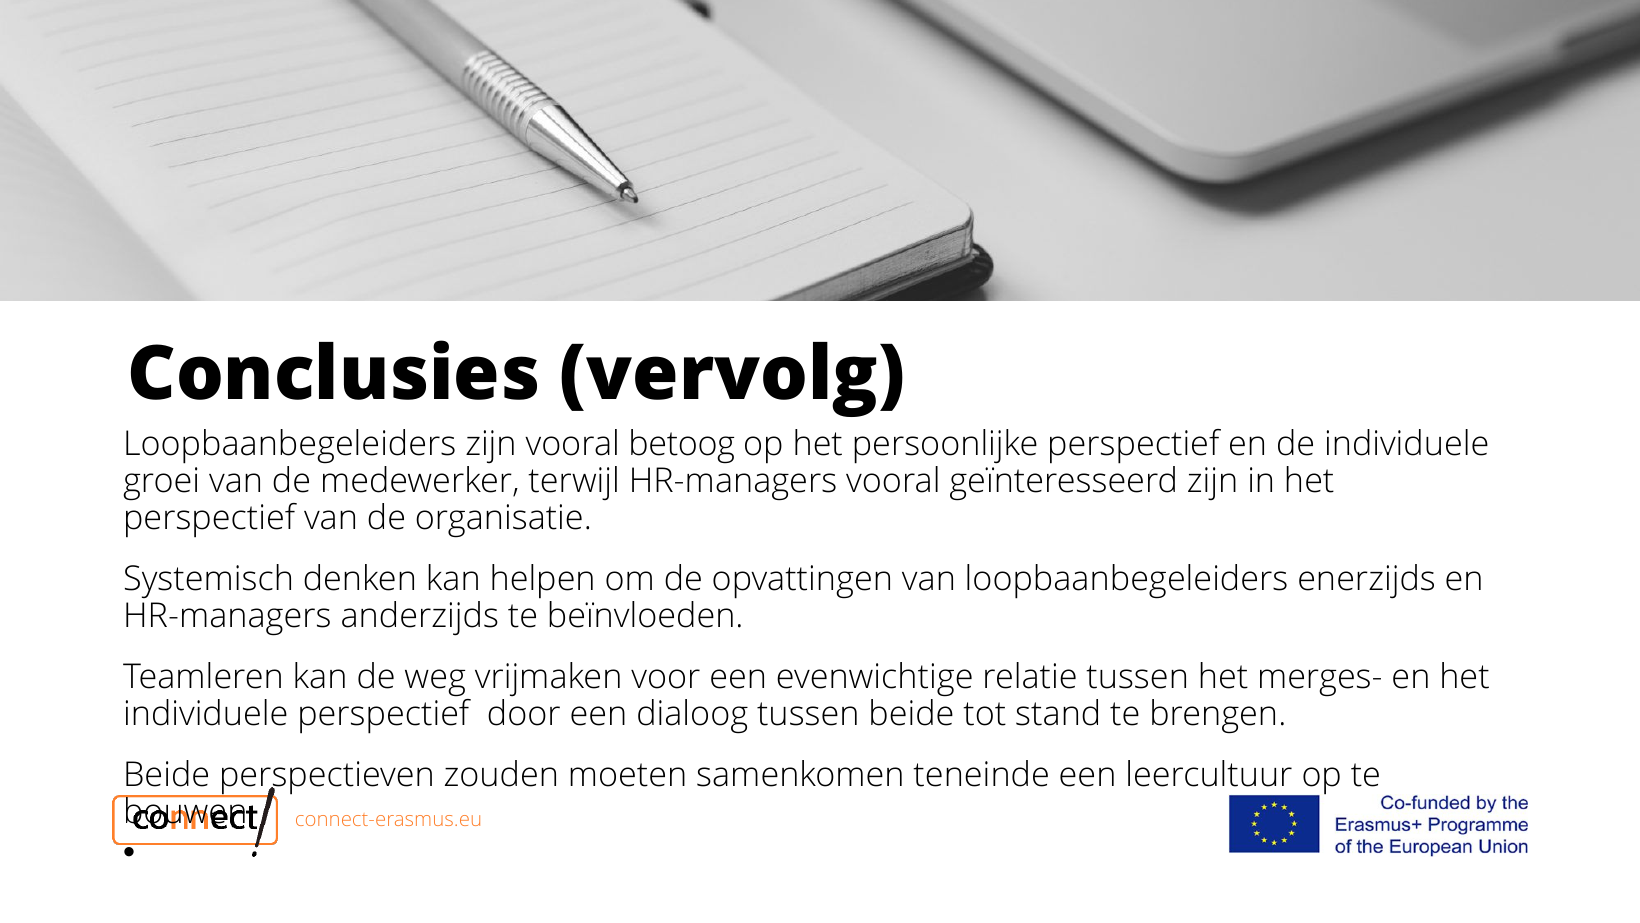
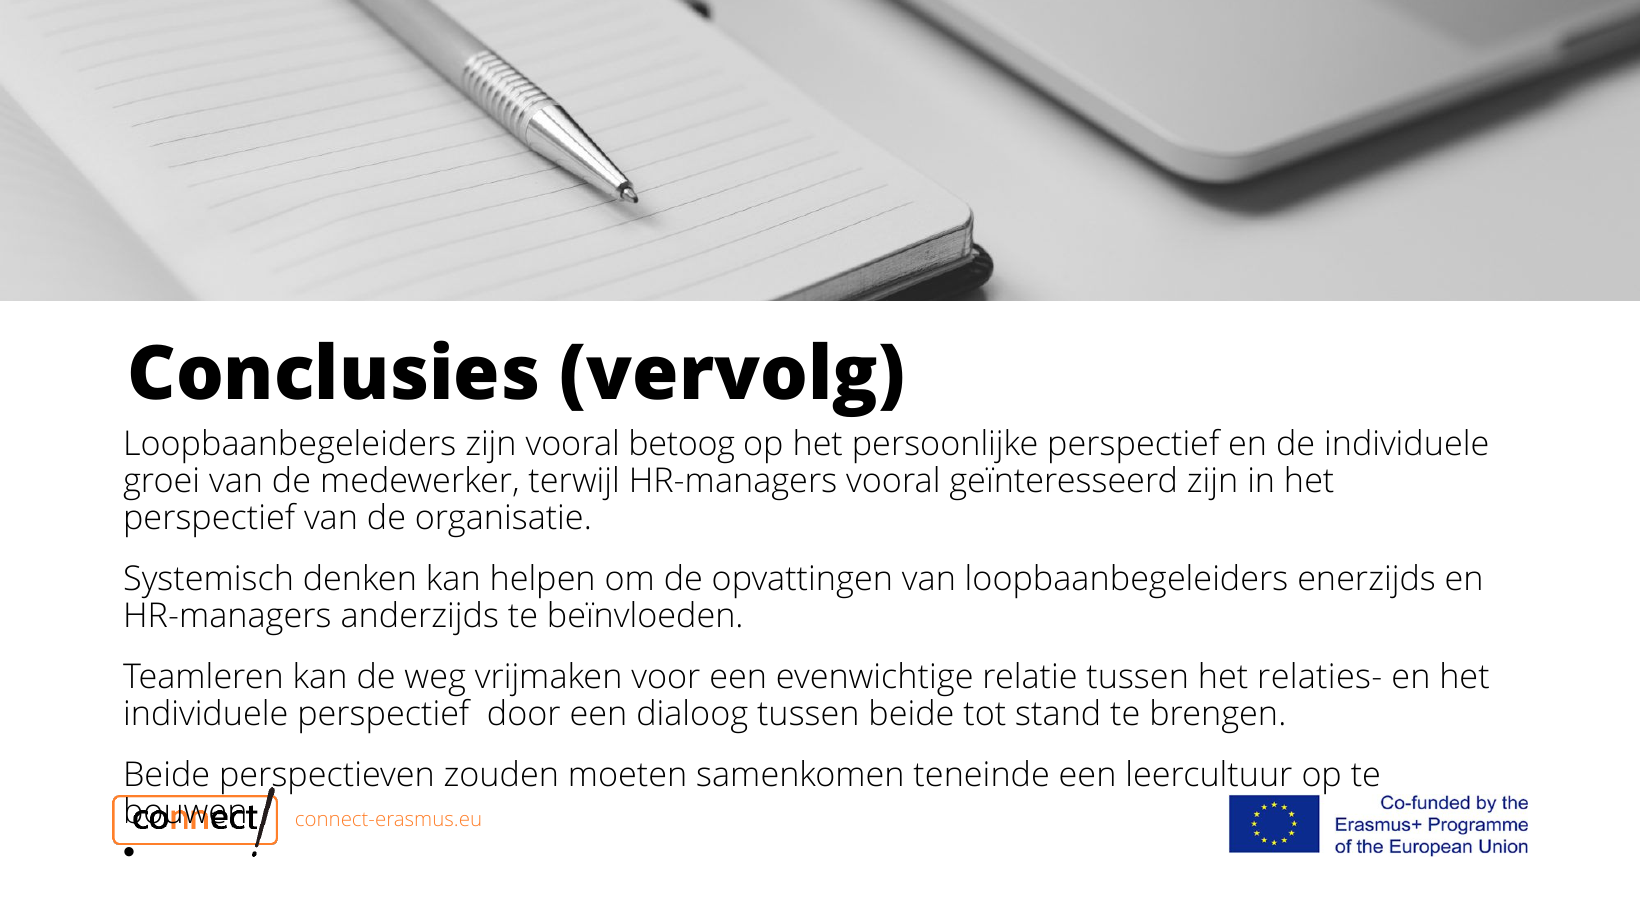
merges-: merges- -> relaties-
